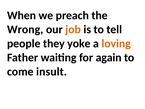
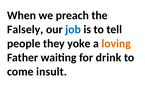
Wrong: Wrong -> Falsely
job colour: orange -> blue
again: again -> drink
